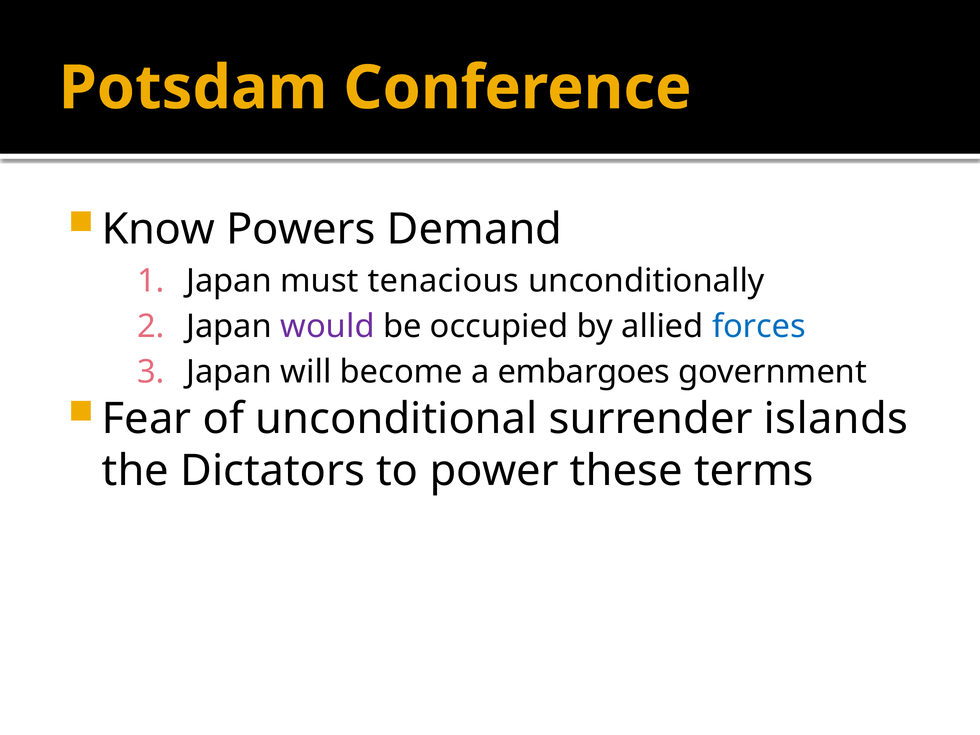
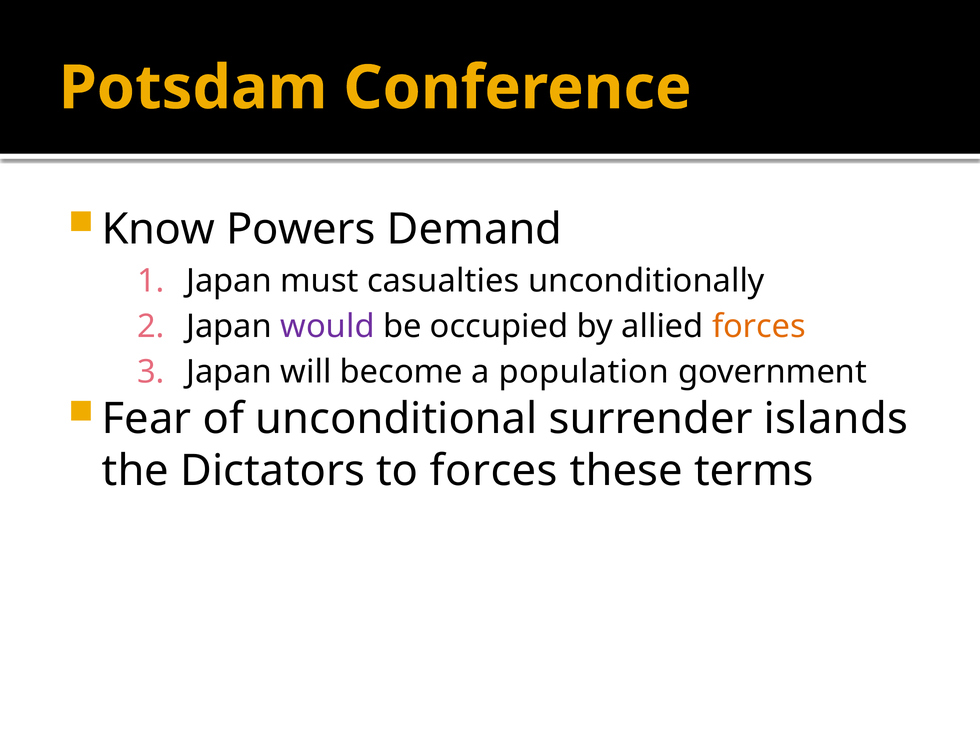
tenacious: tenacious -> casualties
forces at (759, 326) colour: blue -> orange
embargoes: embargoes -> population
to power: power -> forces
